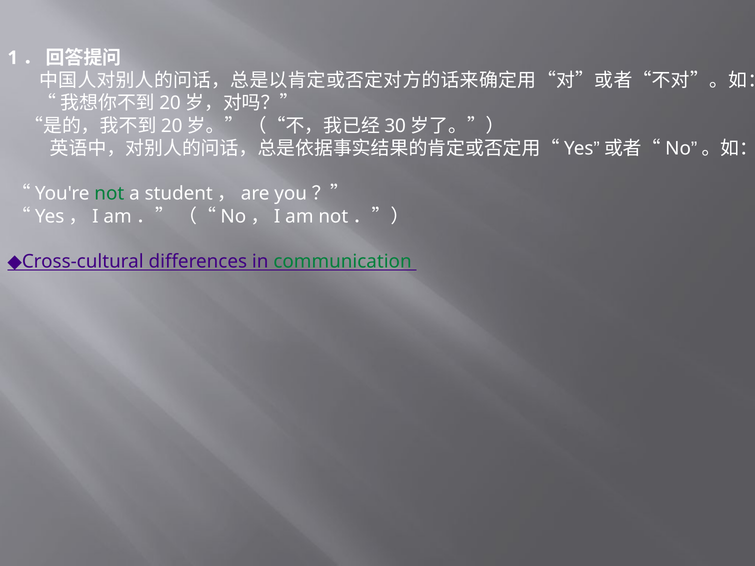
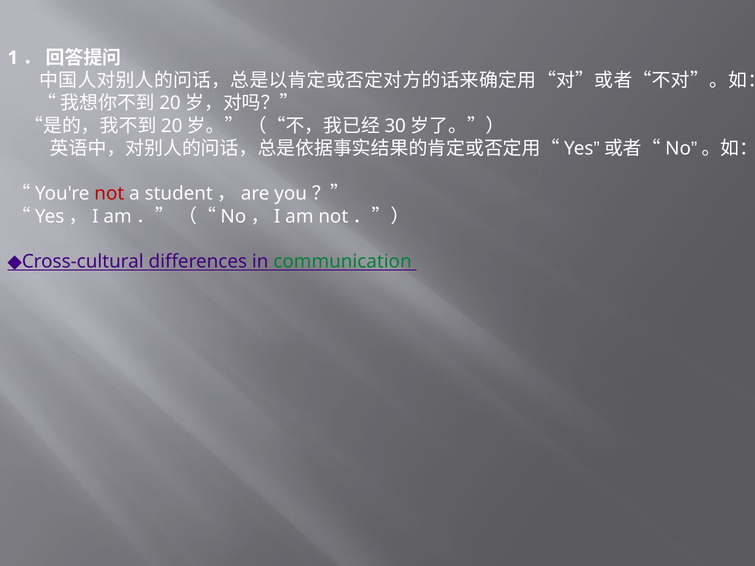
not colour: green -> red
